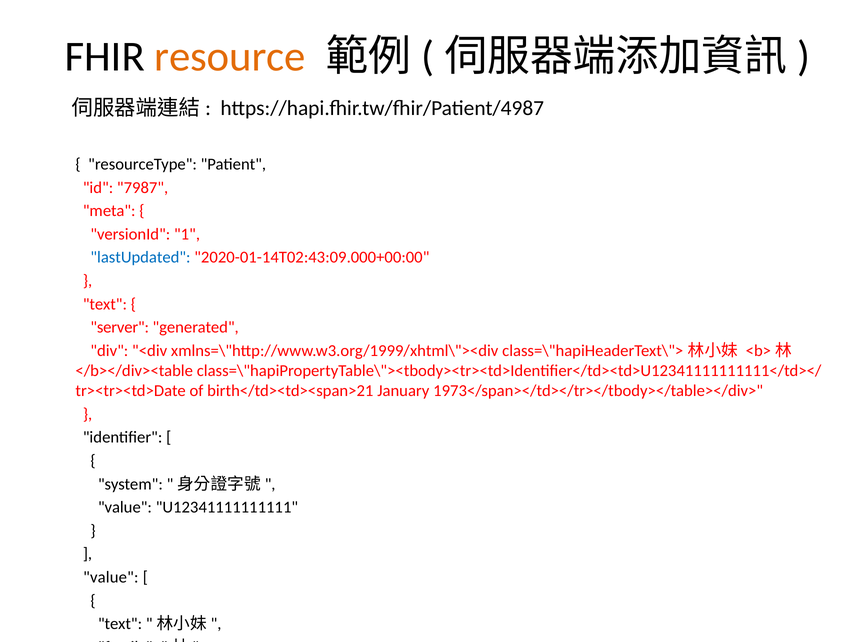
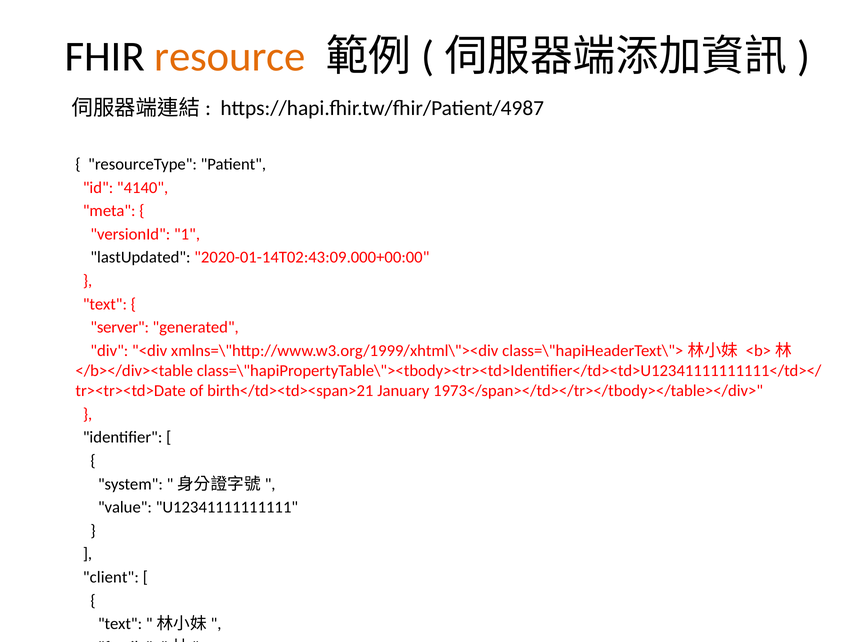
7987: 7987 -> 4140
lastUpdated colour: blue -> black
value at (111, 577): value -> client
